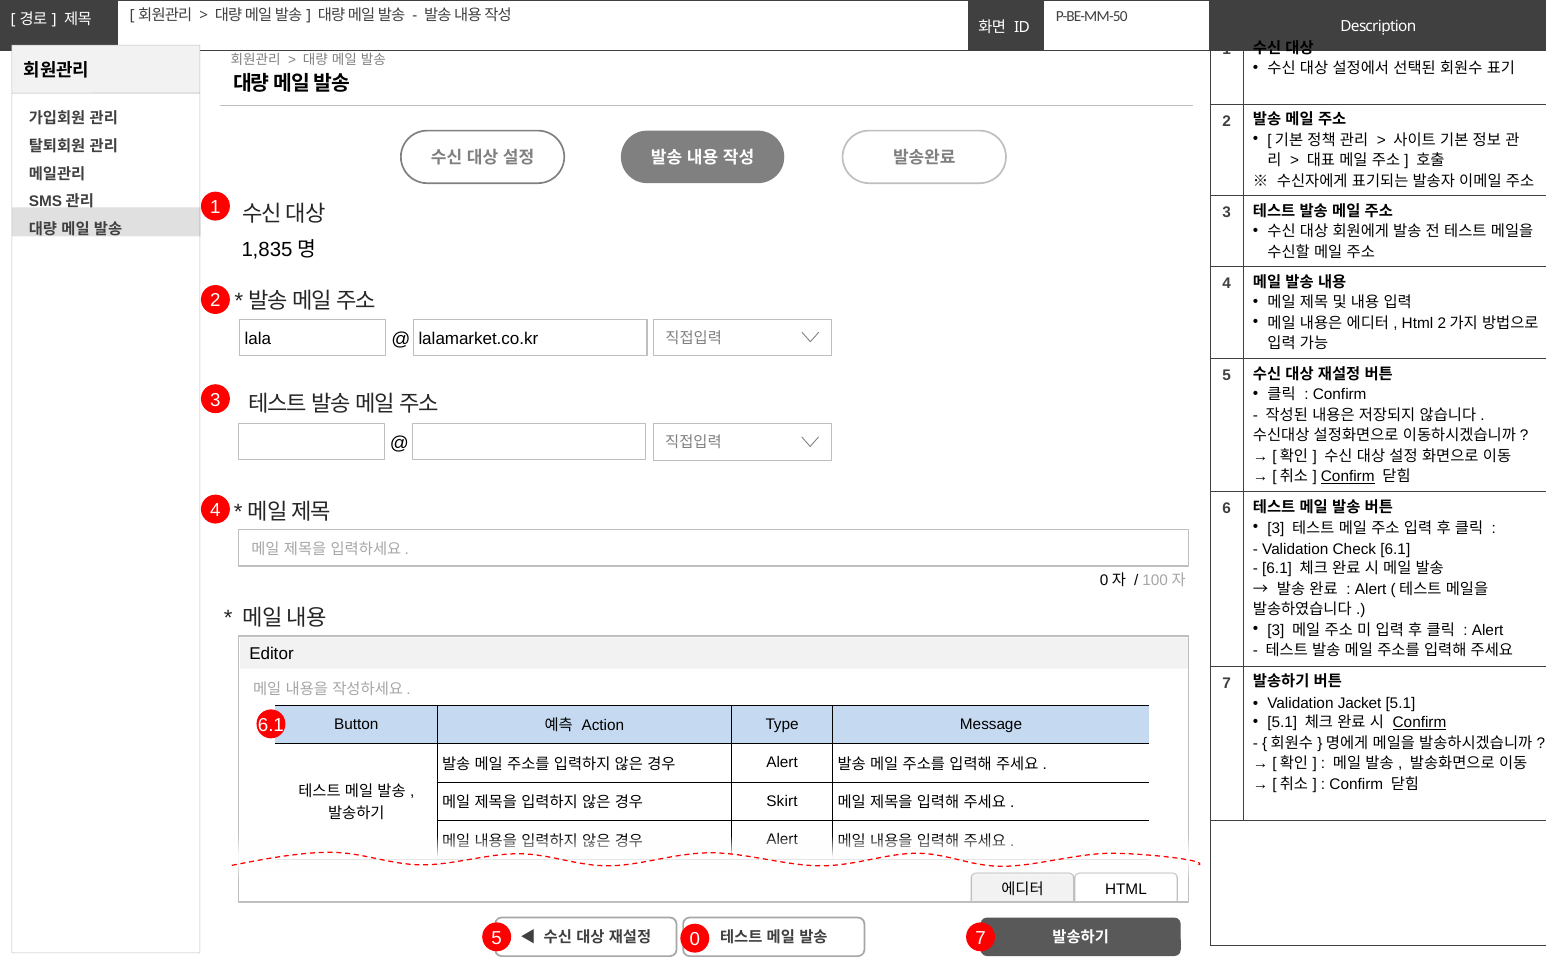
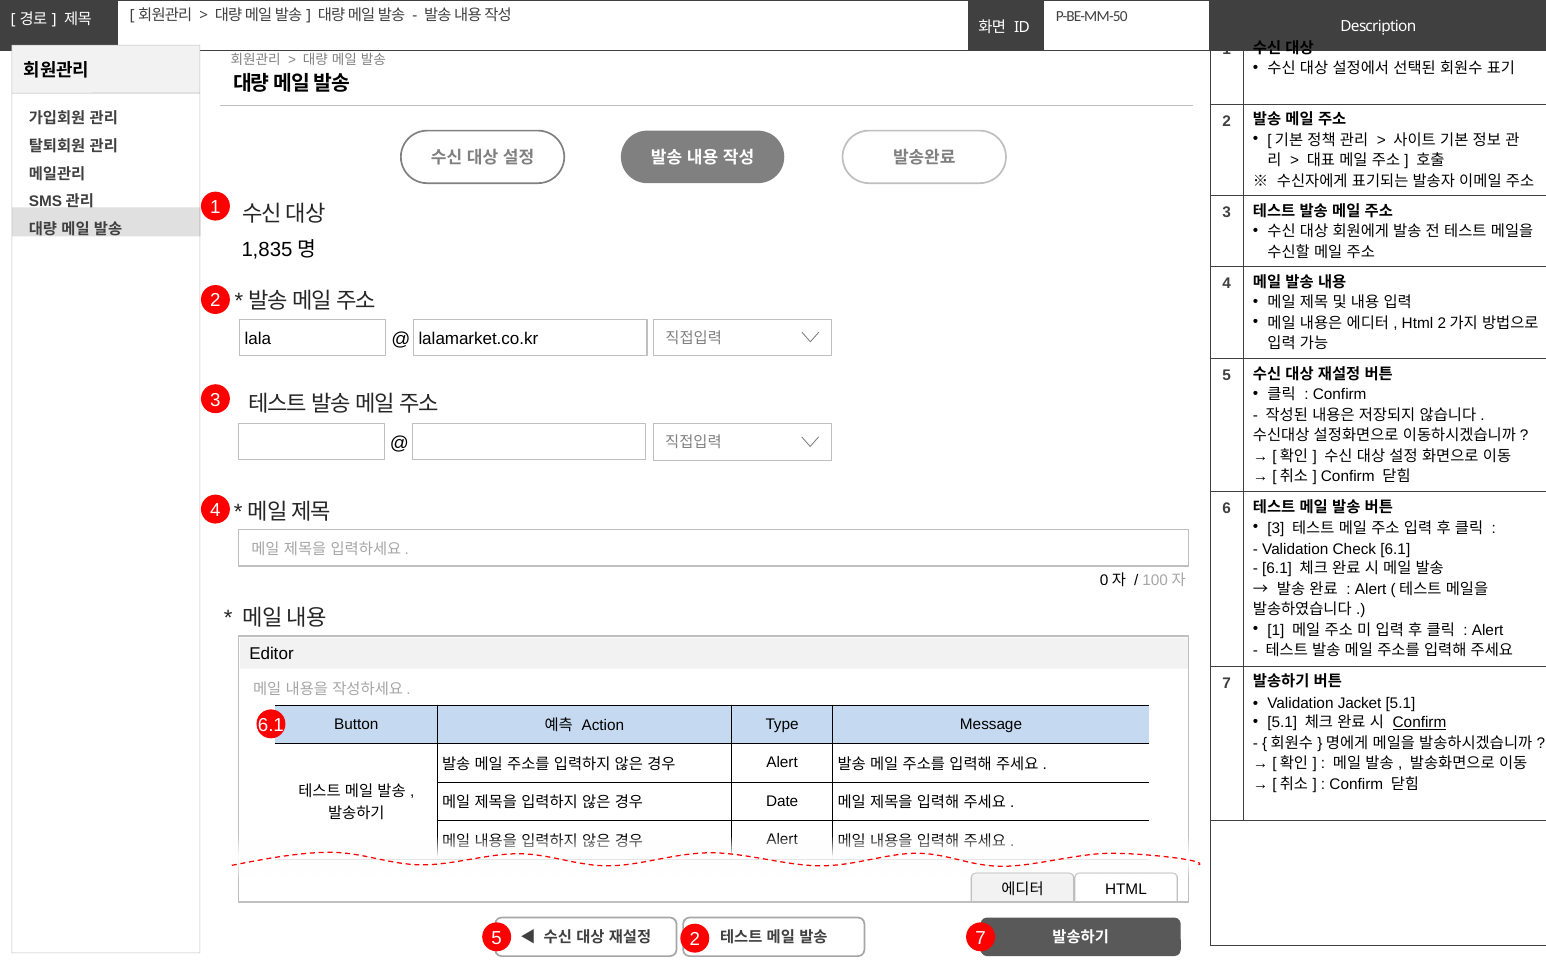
Confirm at (1348, 477) underline: present -> none
3 at (1276, 630): 3 -> 1
Skirt: Skirt -> Date
5 0: 0 -> 2
